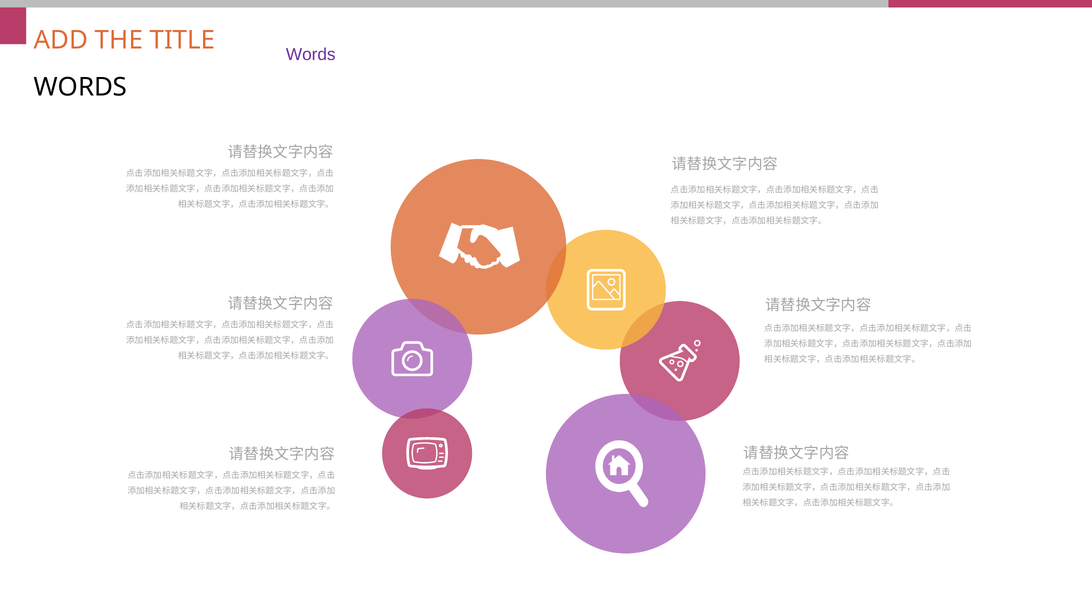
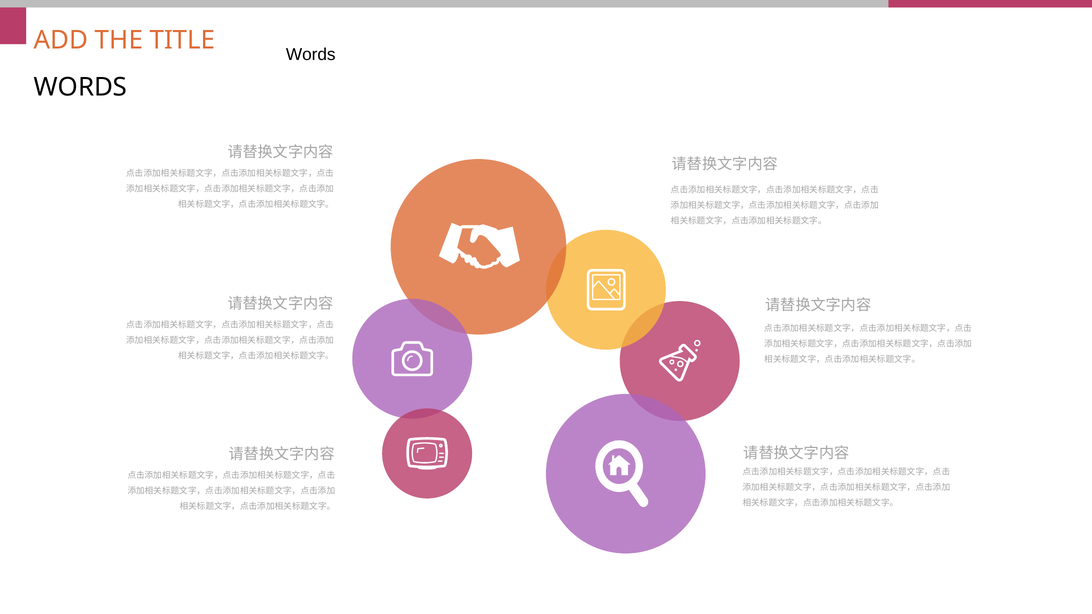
Words at (311, 55) colour: purple -> black
